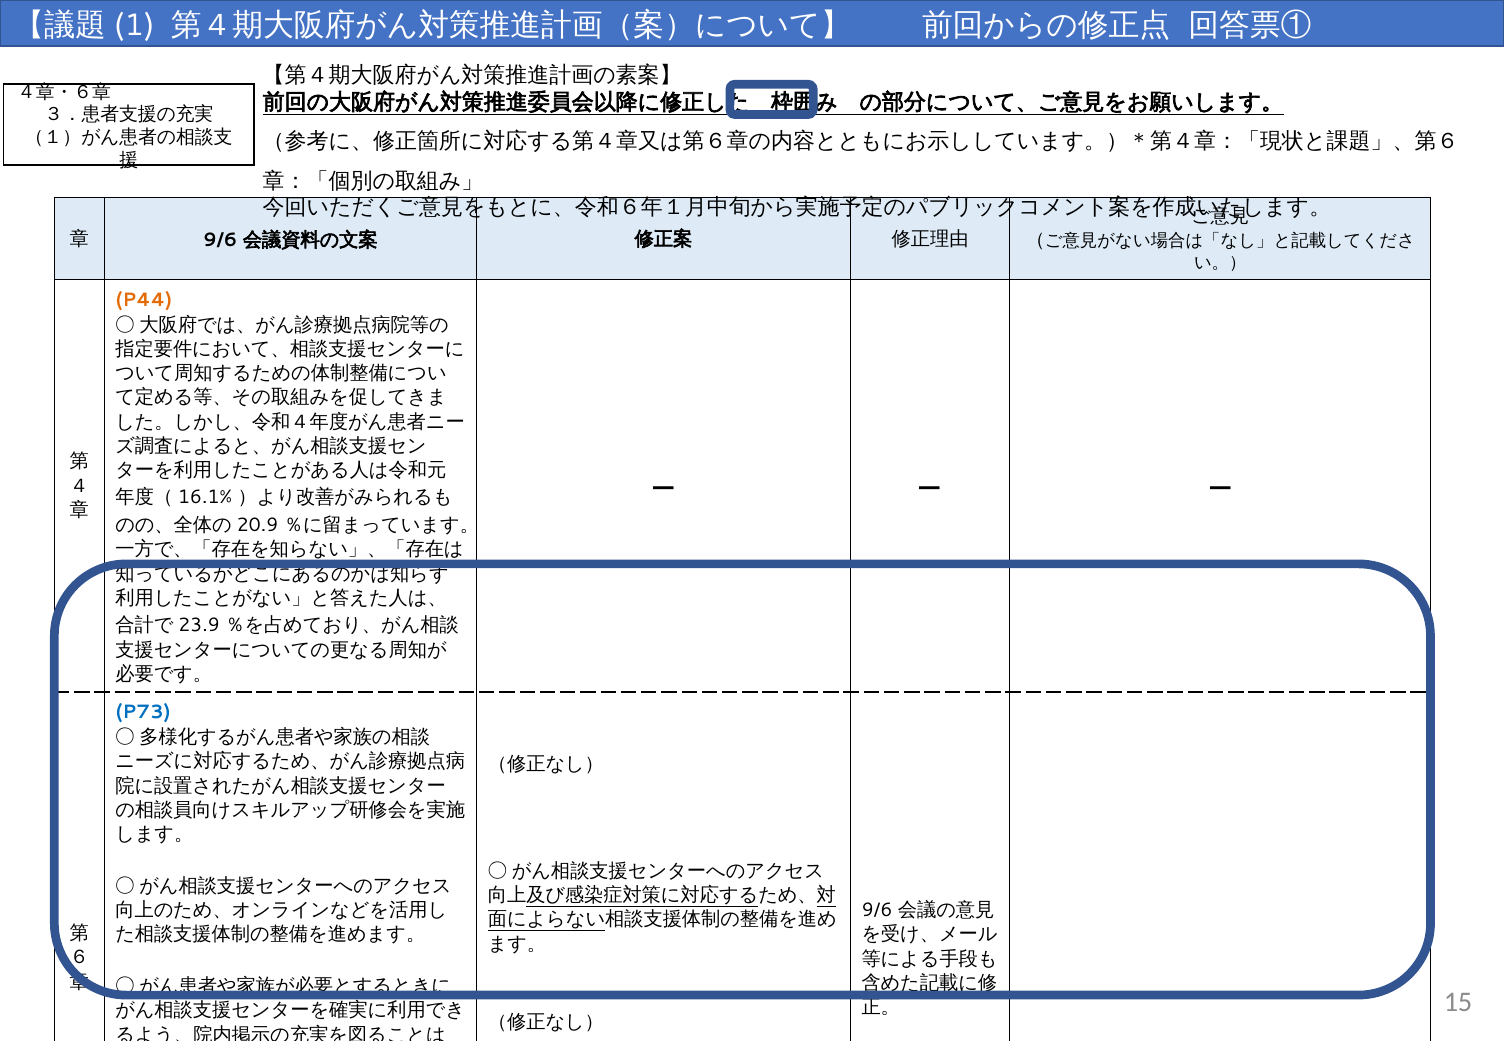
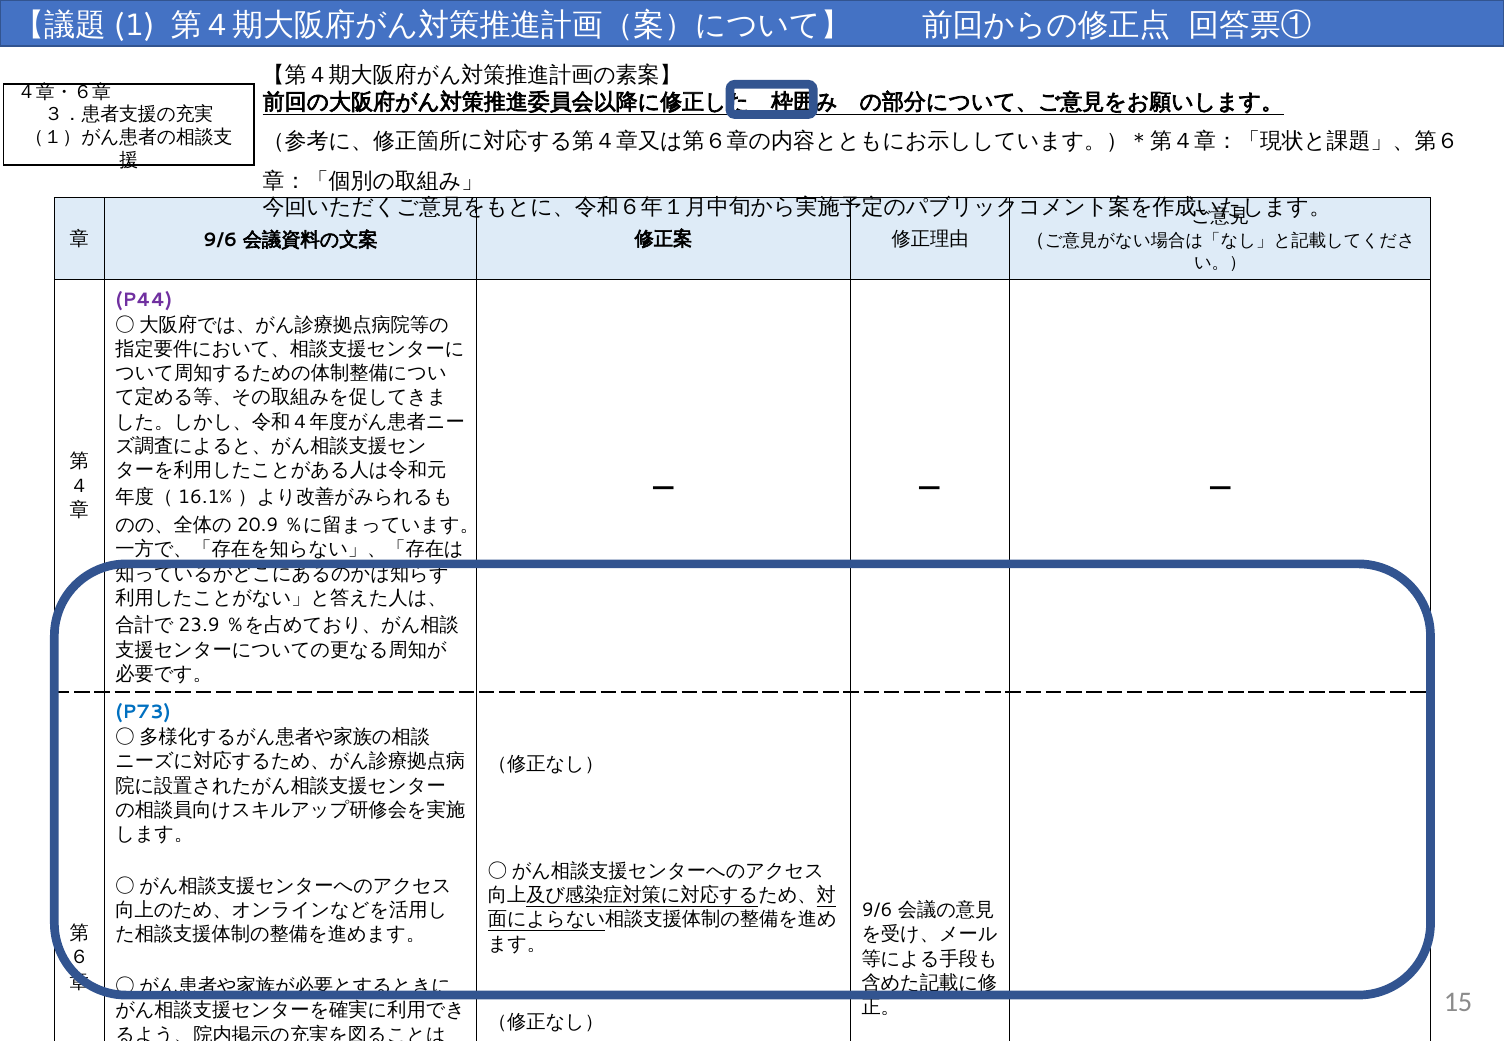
P44 colour: orange -> purple
